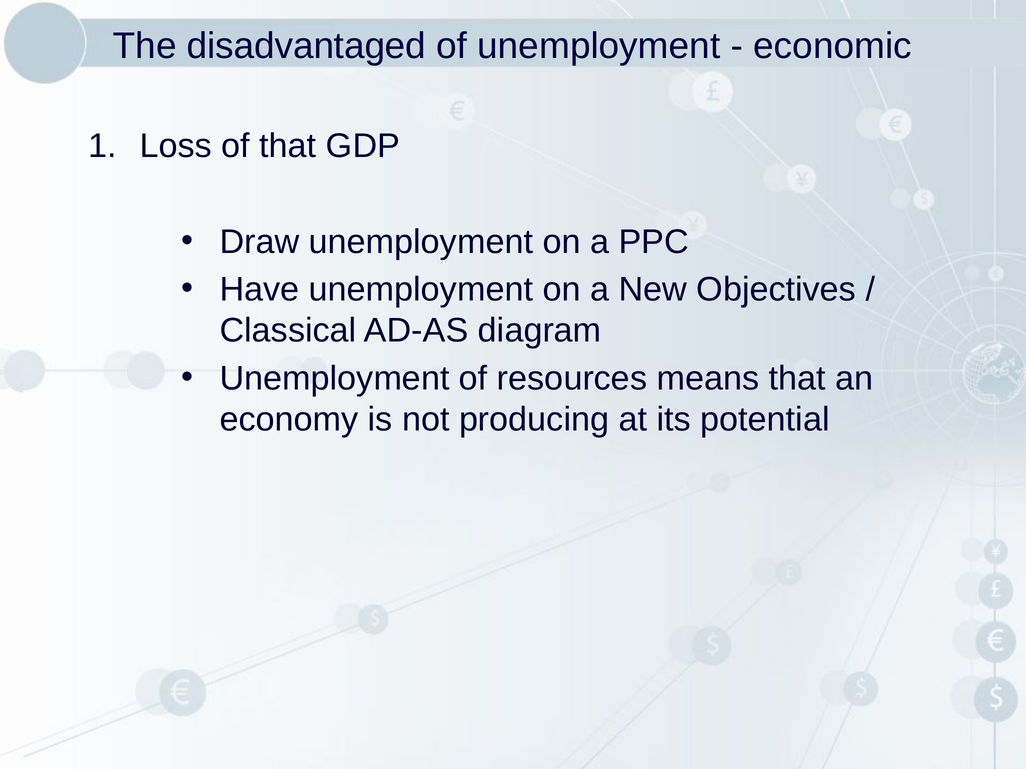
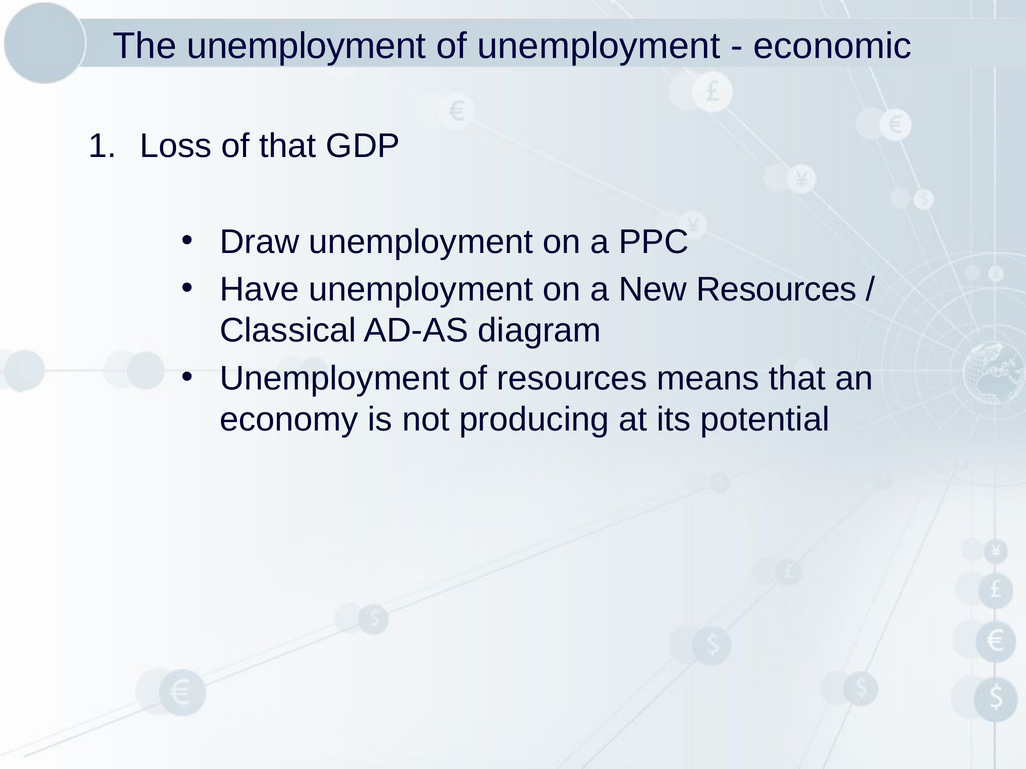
The disadvantaged: disadvantaged -> unemployment
New Objectives: Objectives -> Resources
